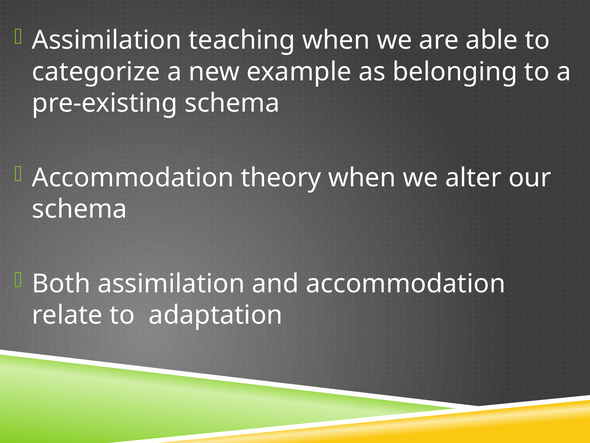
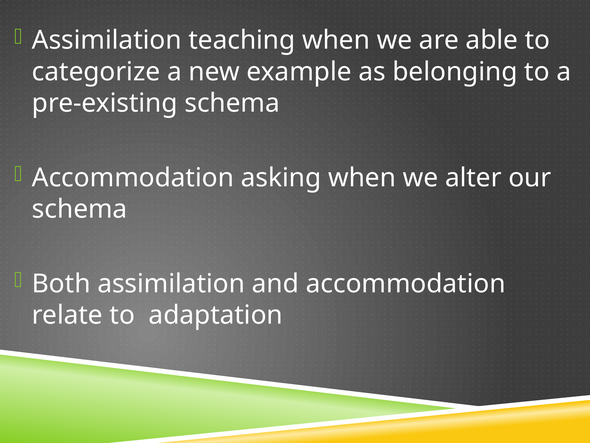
theory: theory -> asking
